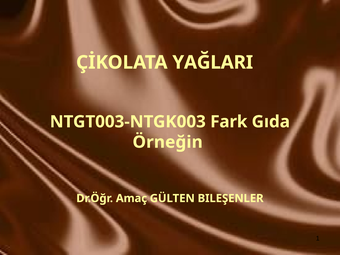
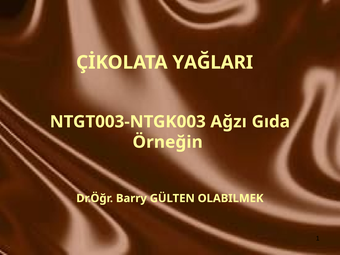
Fark: Fark -> Ağzı
Amaç: Amaç -> Barry
BILEŞENLER: BILEŞENLER -> OLABILMEK
